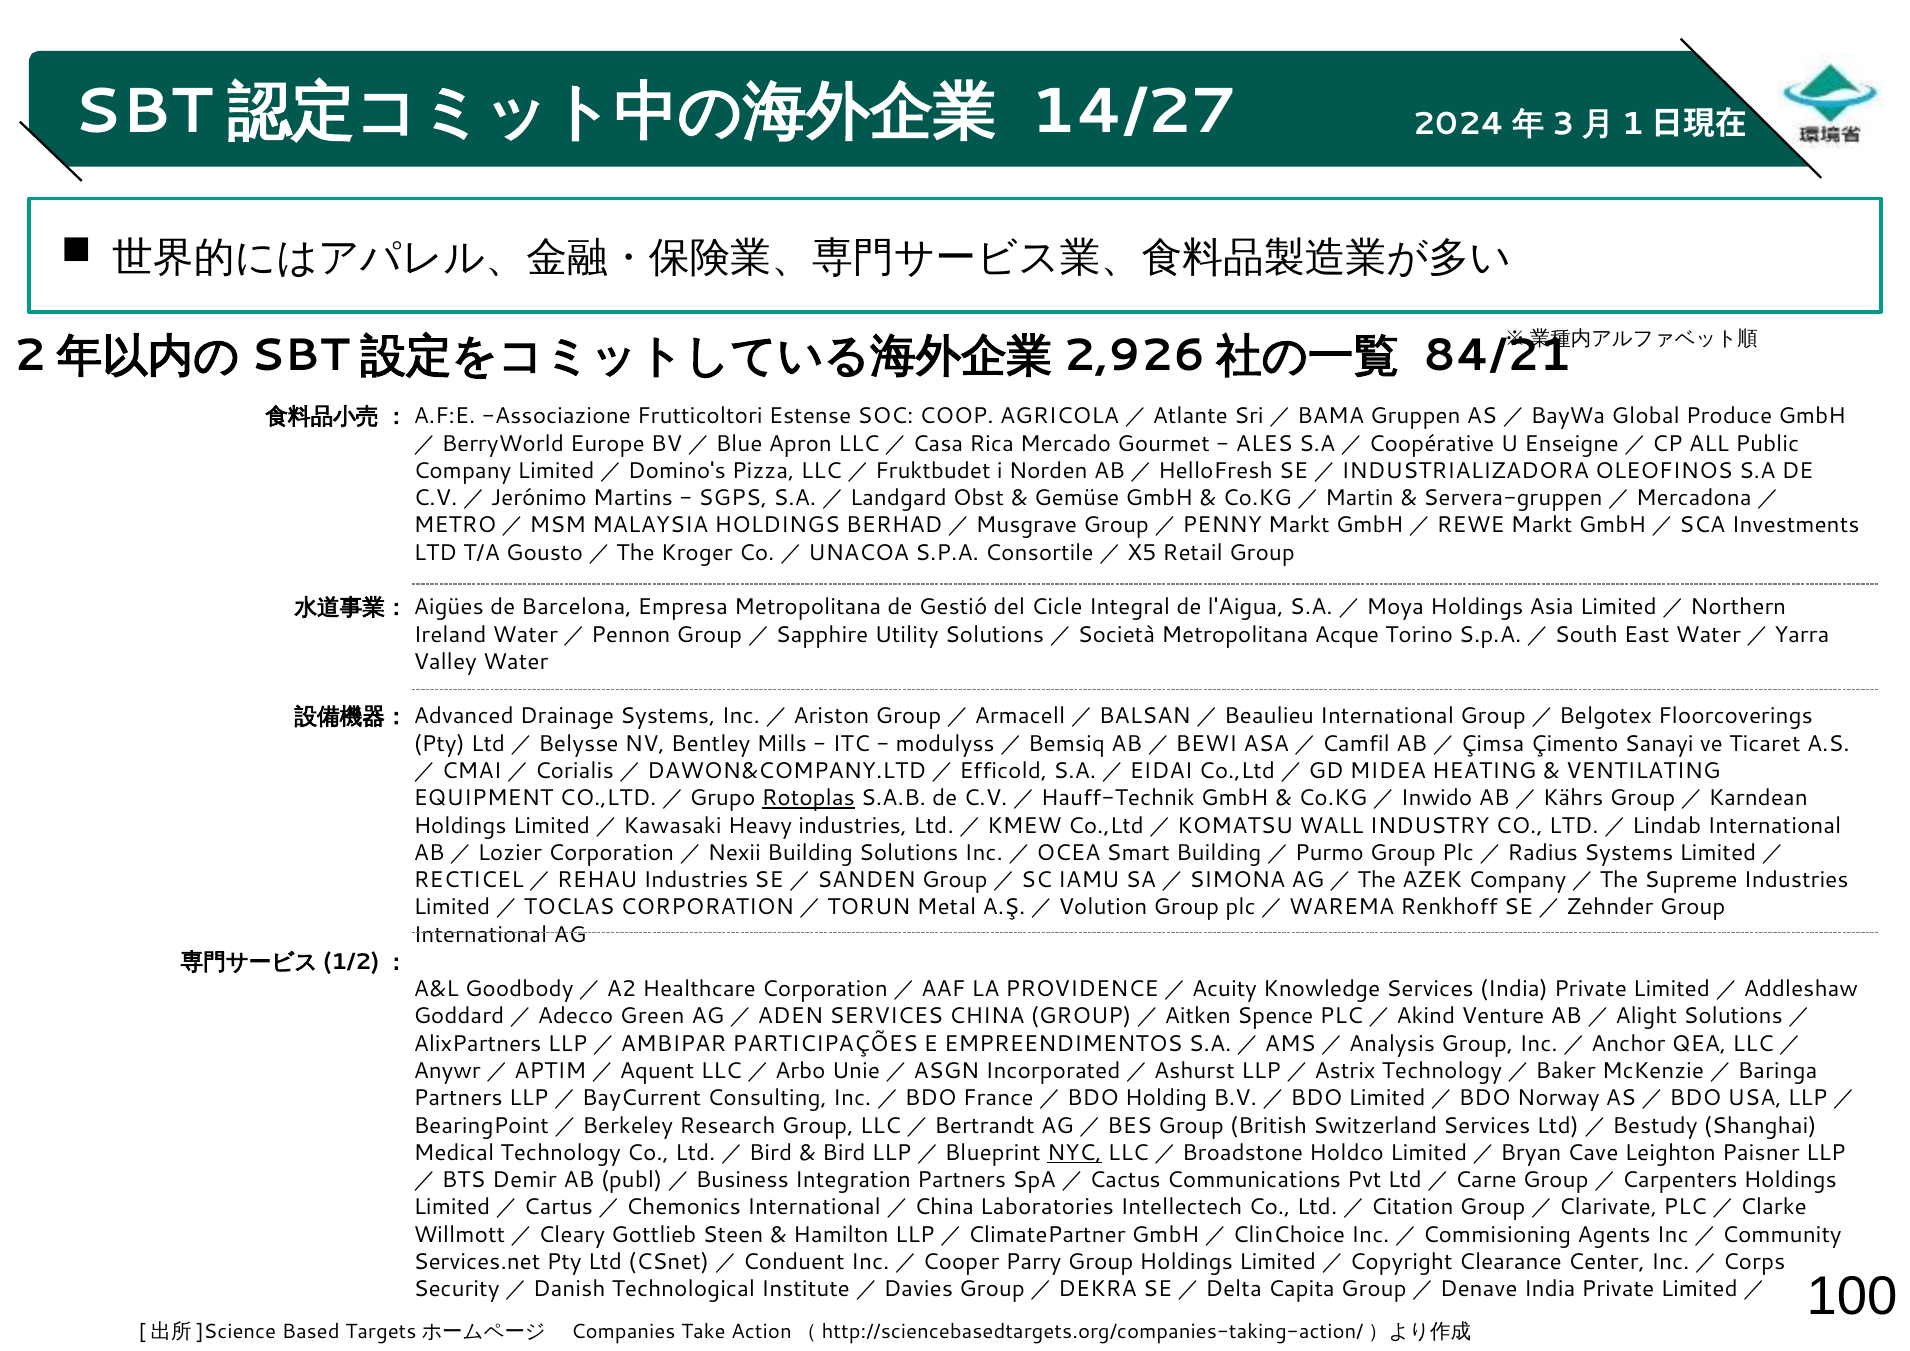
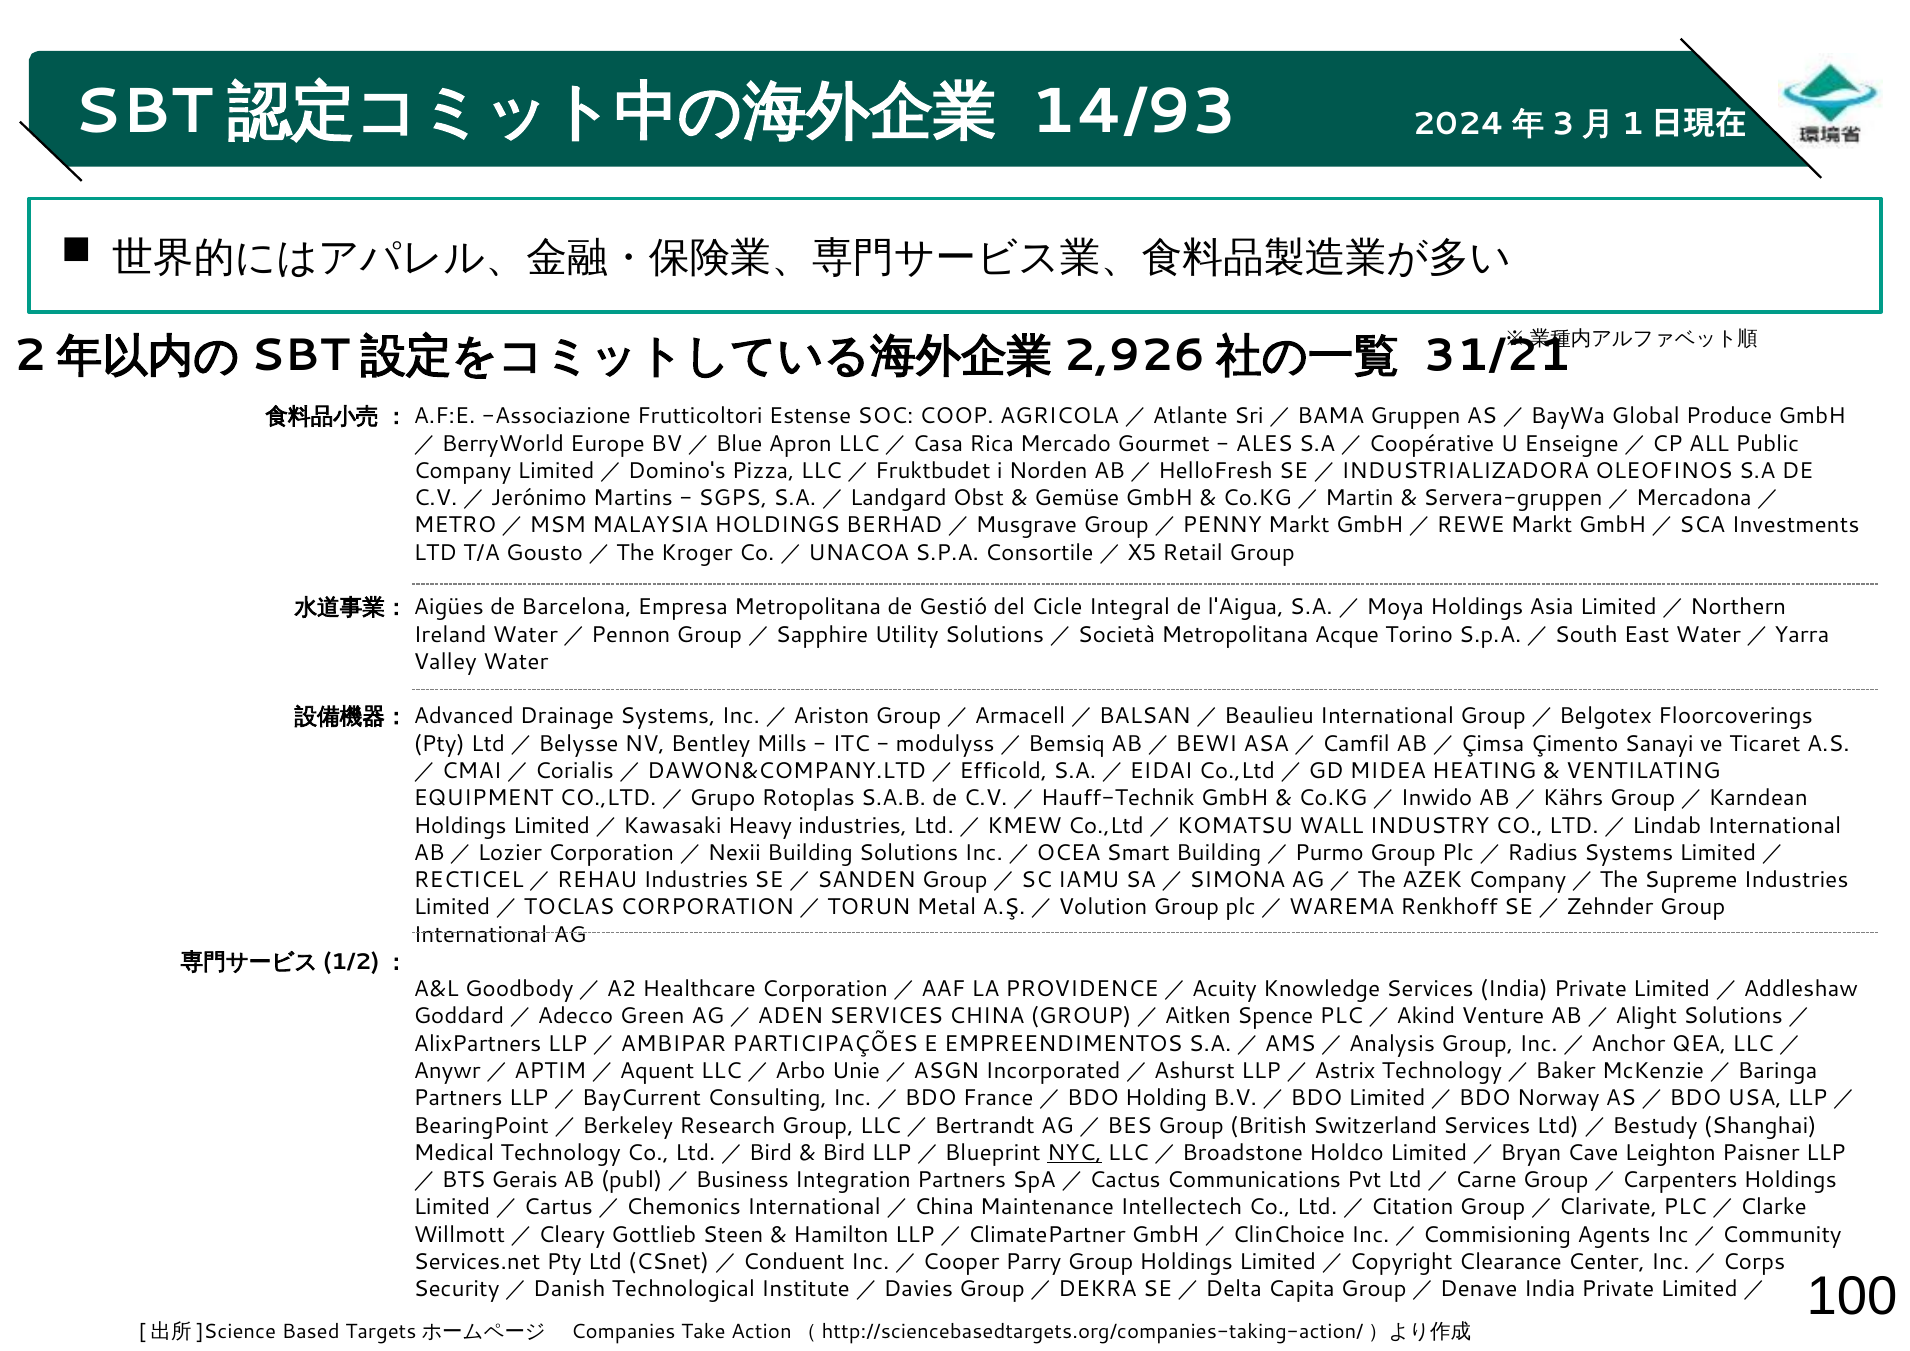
14/27: 14/27 -> 14/93
84/21: 84/21 -> 31/21
Rotoplas underline: present -> none
Demir: Demir -> Gerais
Laboratories: Laboratories -> Maintenance
